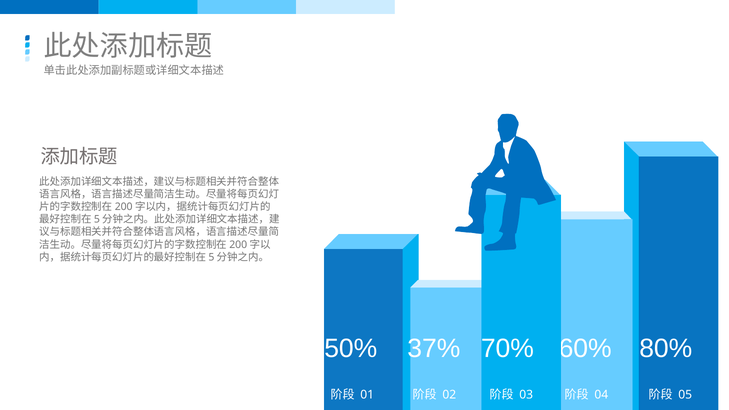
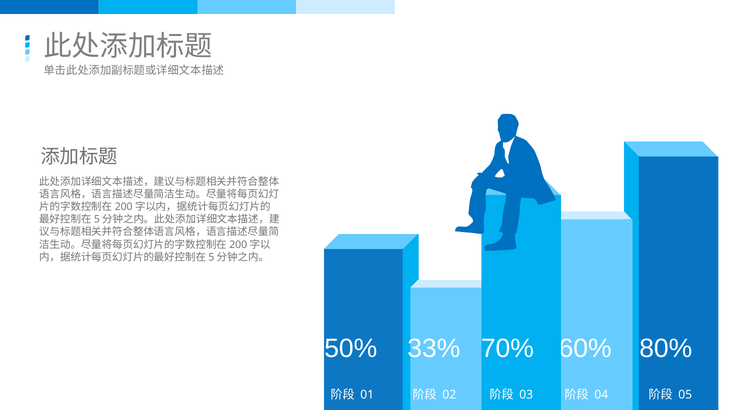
37%: 37% -> 33%
